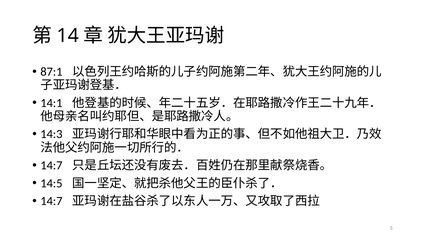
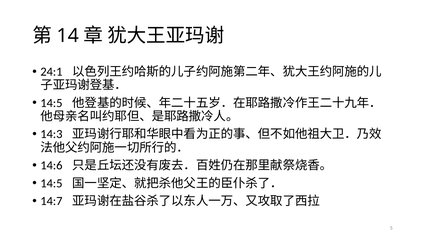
87:1: 87:1 -> 24:1
14:1 at (51, 103): 14:1 -> 14:5
14:7 at (51, 165): 14:7 -> 14:6
